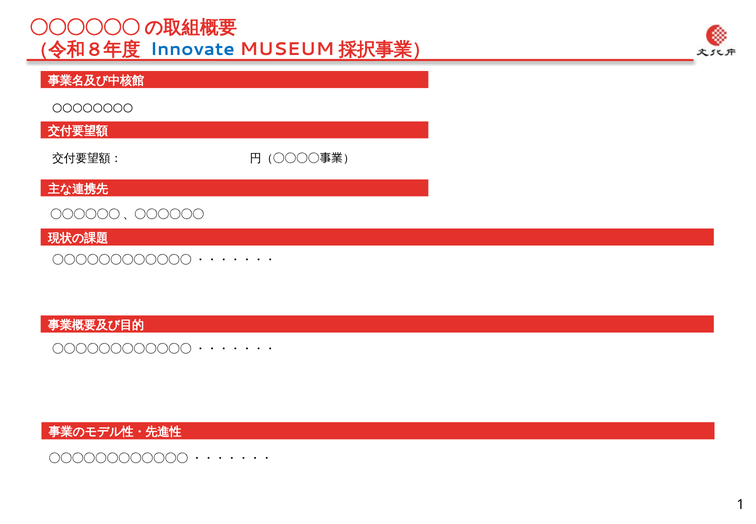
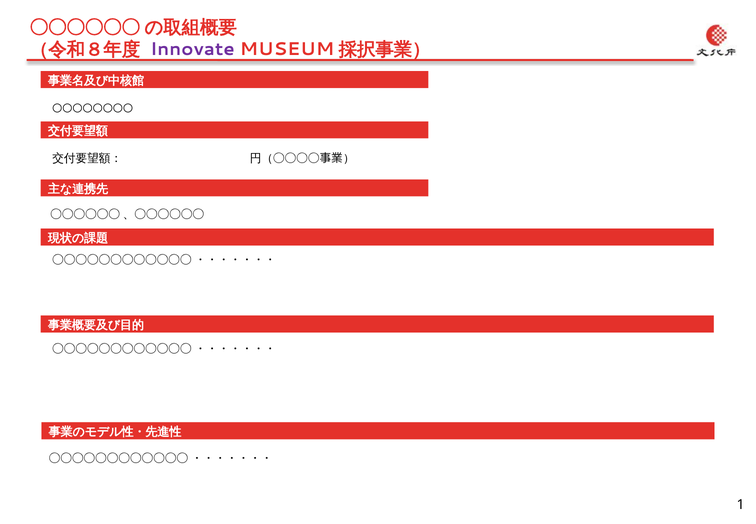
Innovate colour: blue -> purple
